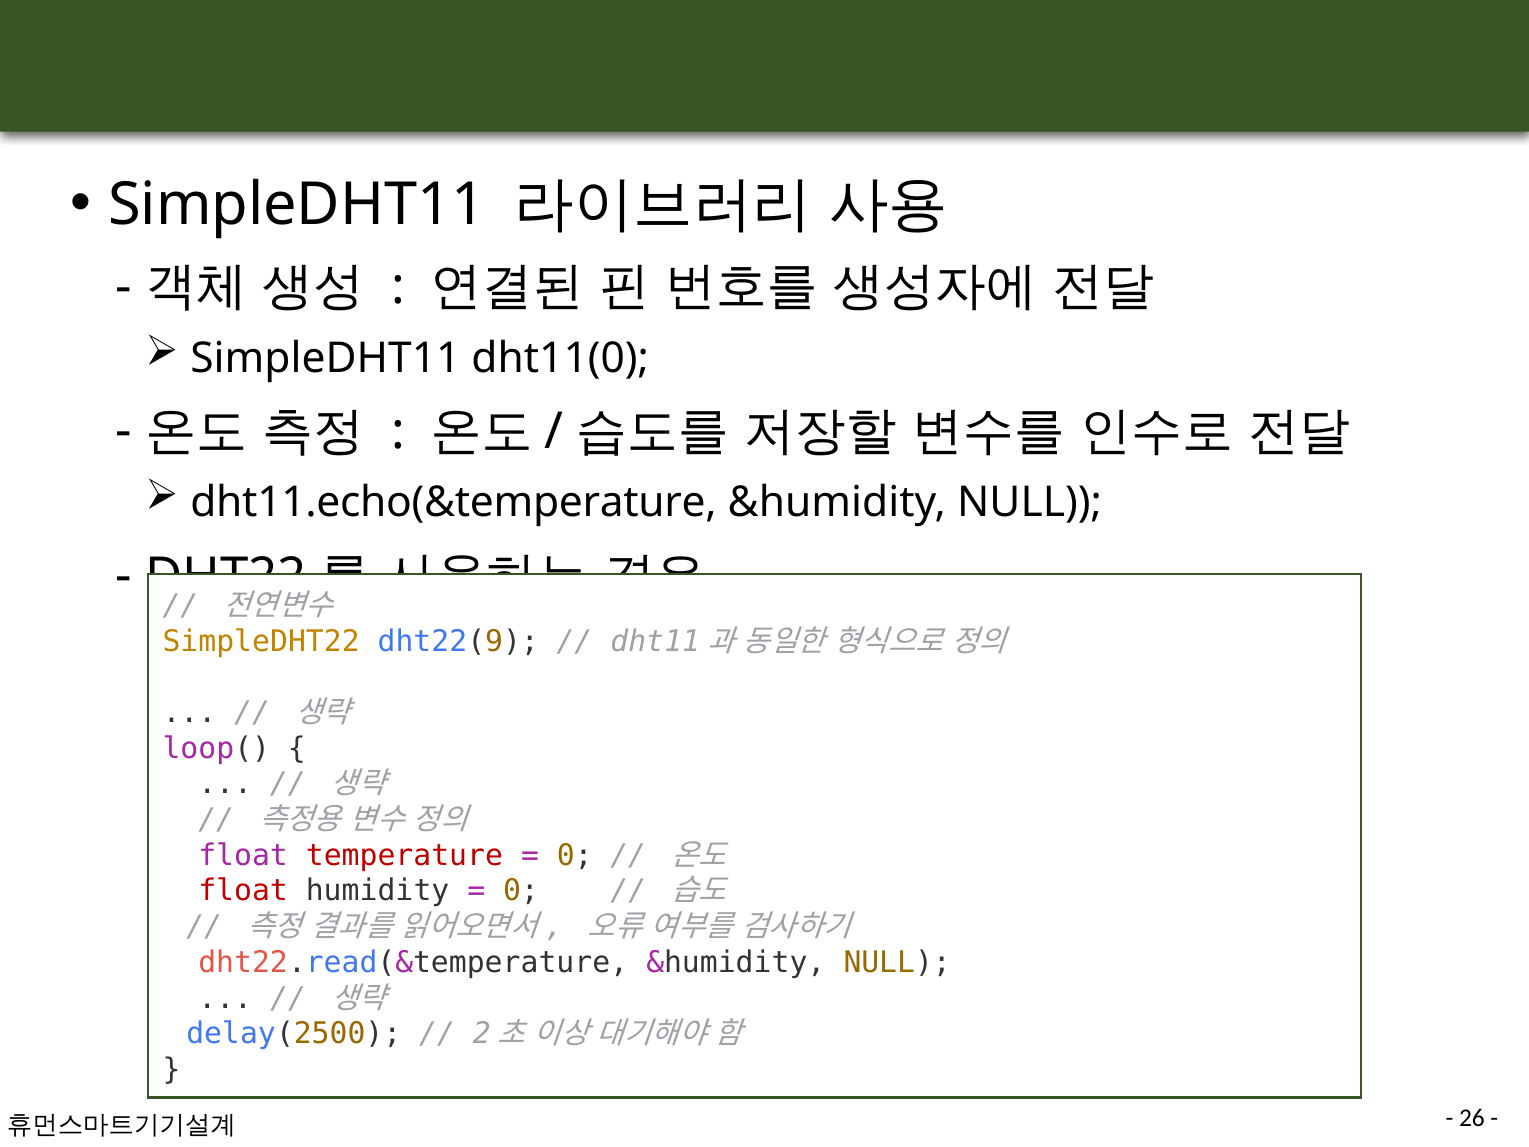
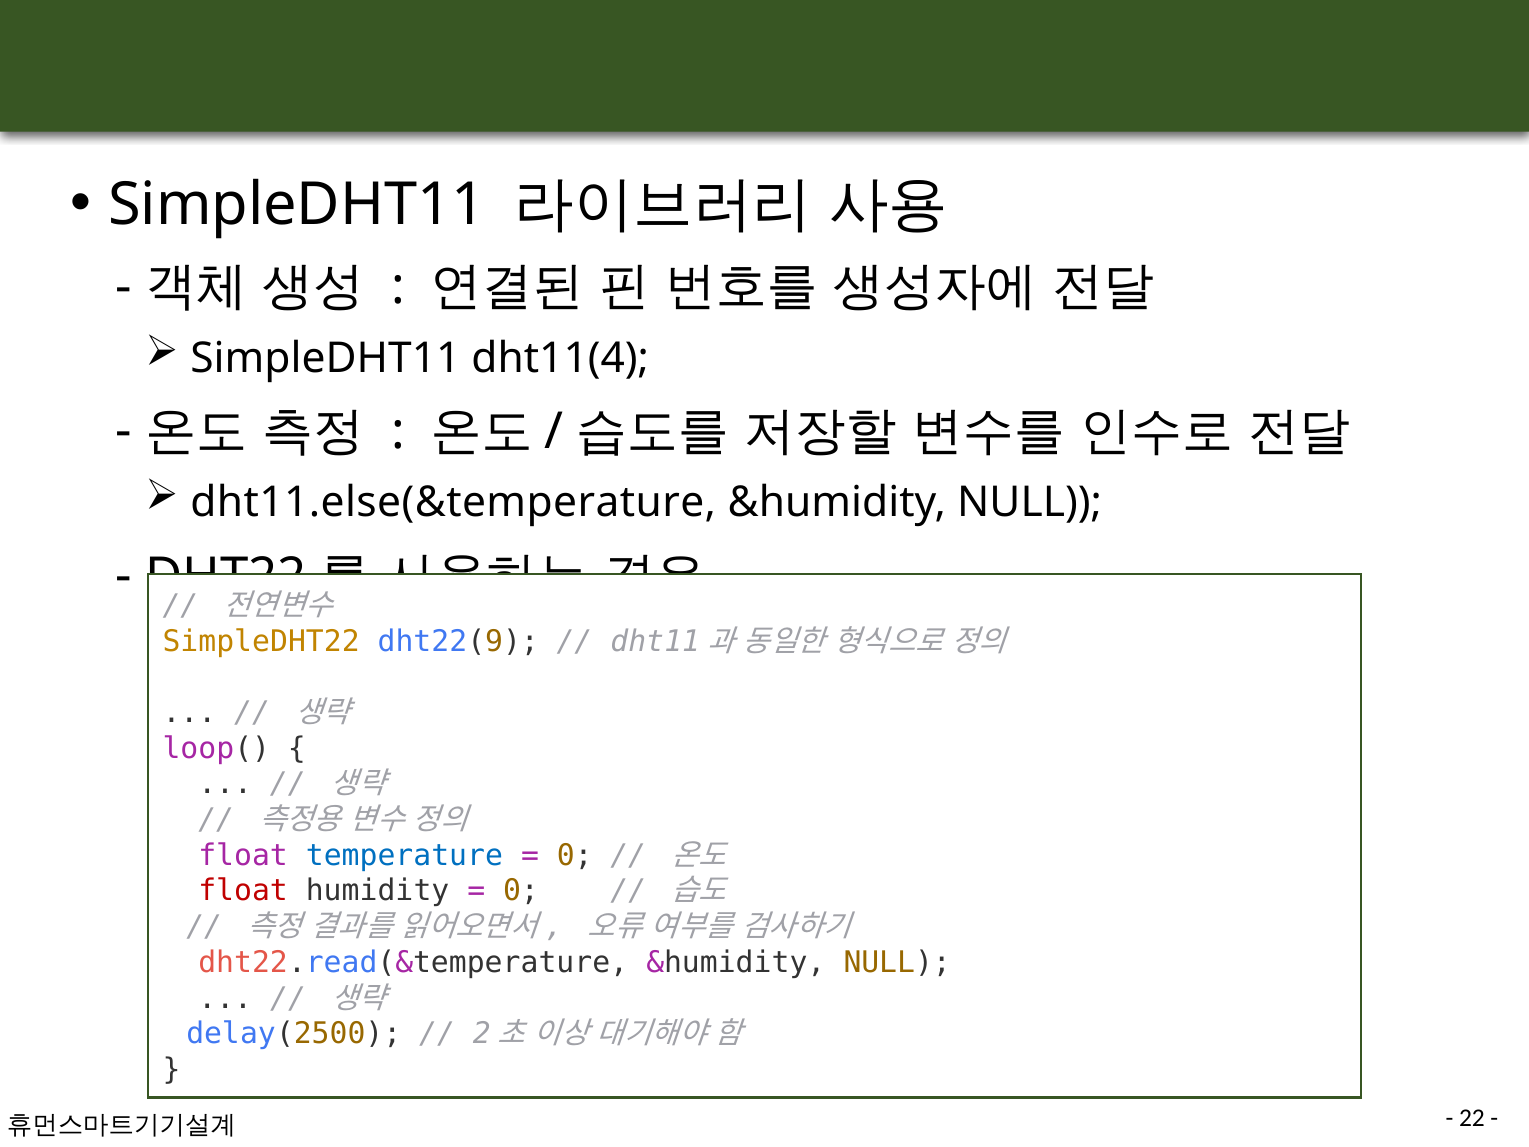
dht11(0: dht11(0 -> dht11(4
dht11.echo(&temperature: dht11.echo(&temperature -> dht11.else(&temperature
temperature colour: red -> blue
26: 26 -> 22
